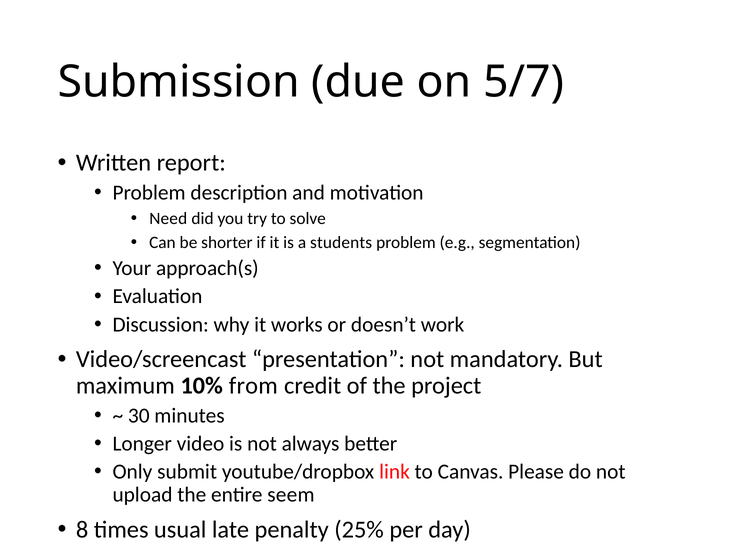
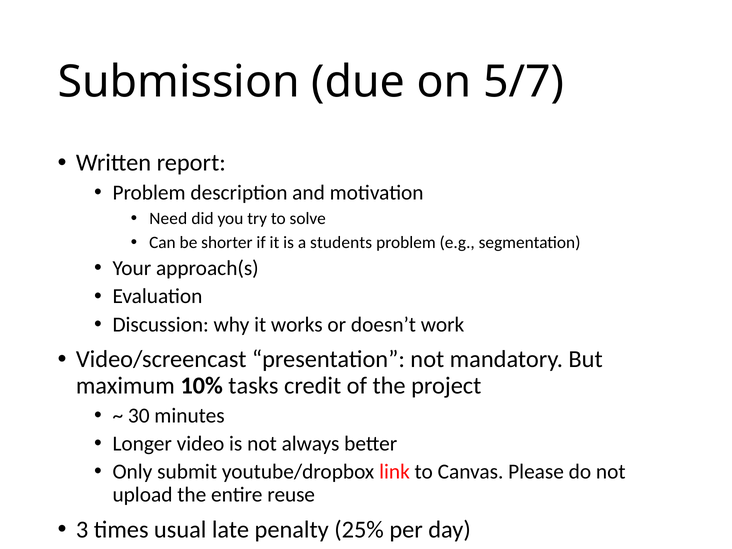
from: from -> tasks
seem: seem -> reuse
8: 8 -> 3
